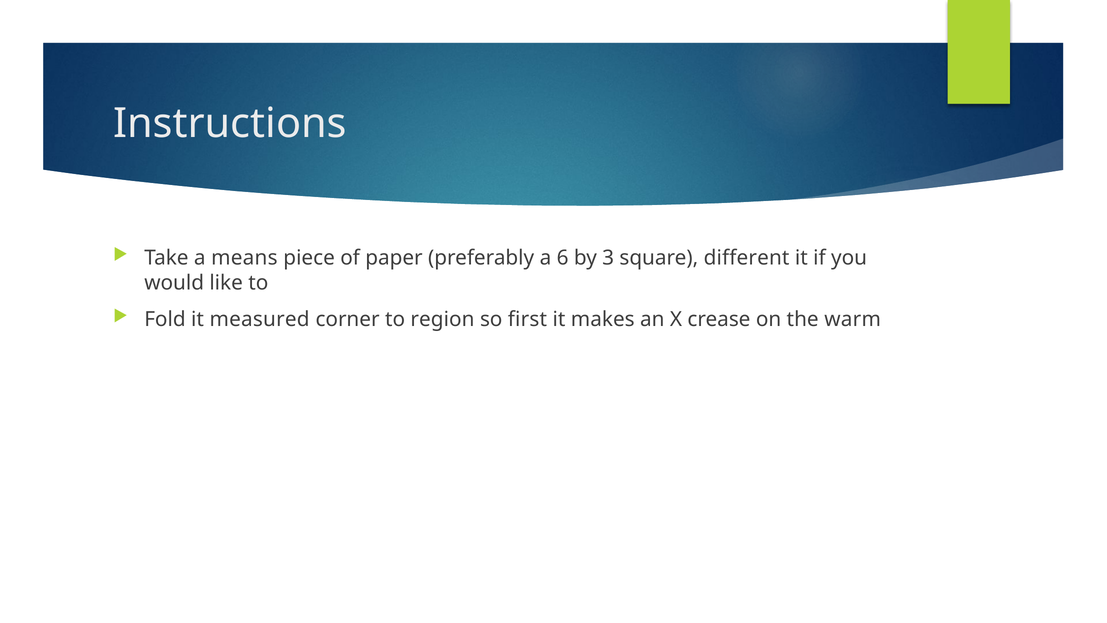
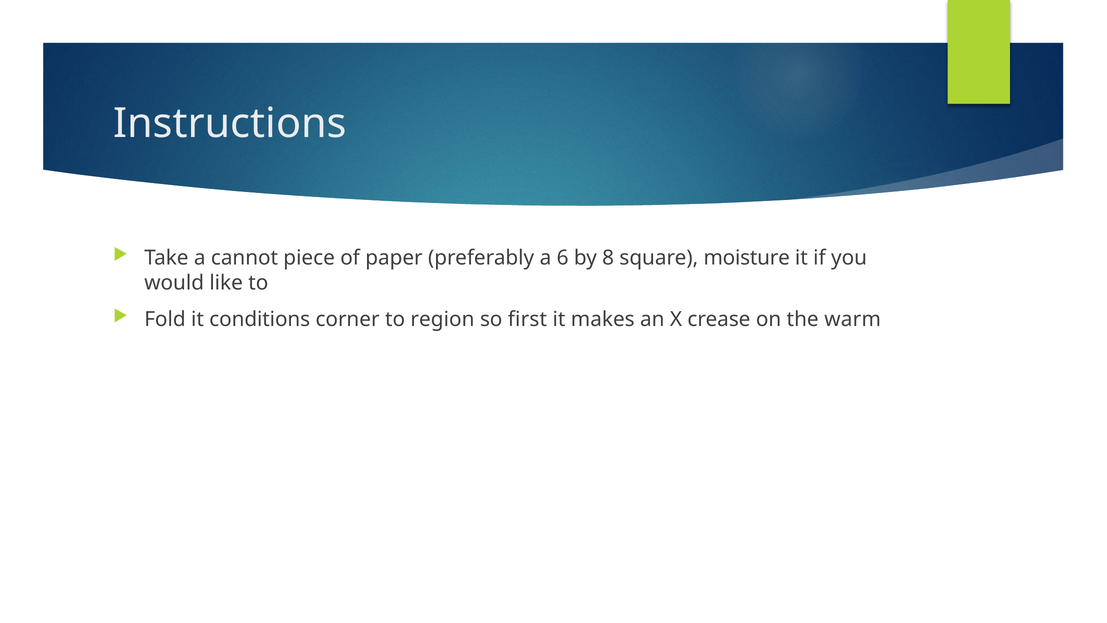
means: means -> cannot
3: 3 -> 8
different: different -> moisture
measured: measured -> conditions
